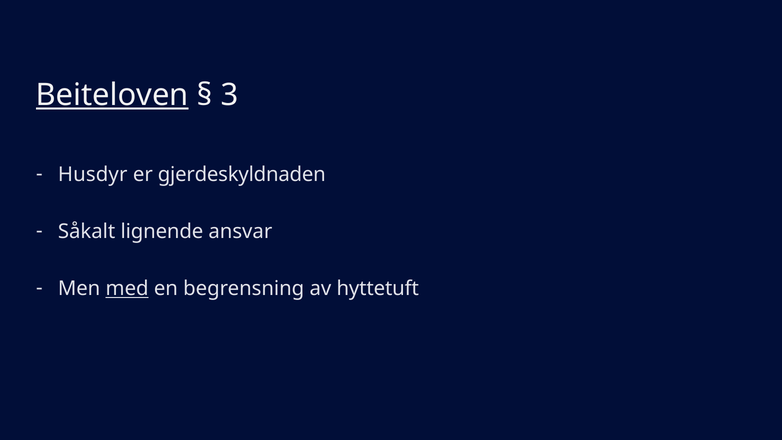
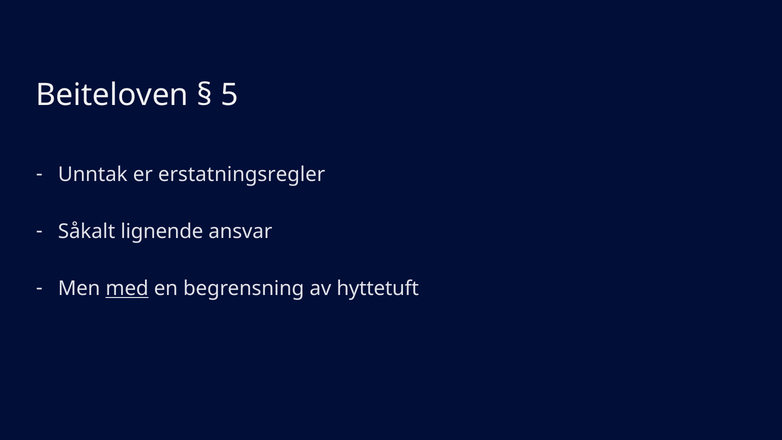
Beiteloven underline: present -> none
3: 3 -> 5
Husdyr: Husdyr -> Unntak
gjerdeskyldnaden: gjerdeskyldnaden -> erstatningsregler
